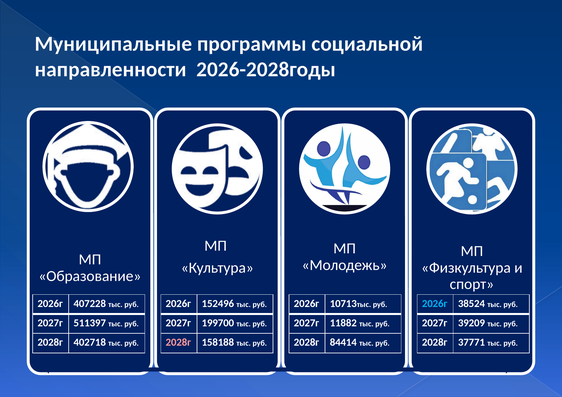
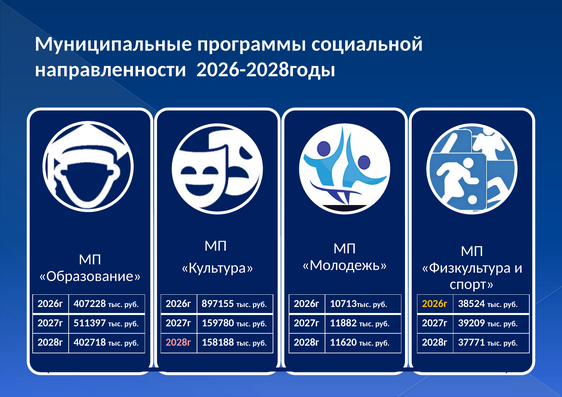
152496: 152496 -> 897155
2026г at (435, 304) colour: light blue -> yellow
199700: 199700 -> 159780
84414: 84414 -> 11620
